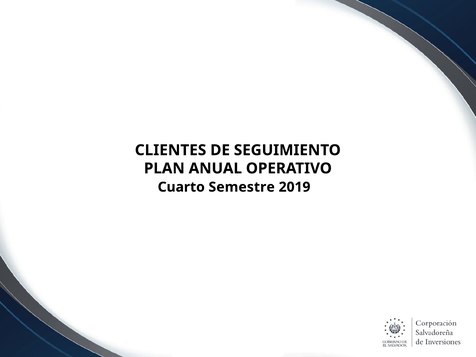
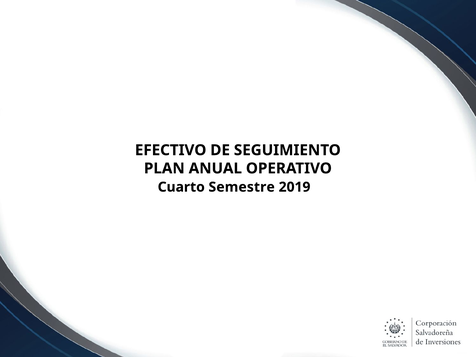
CLIENTES: CLIENTES -> EFECTIVO
